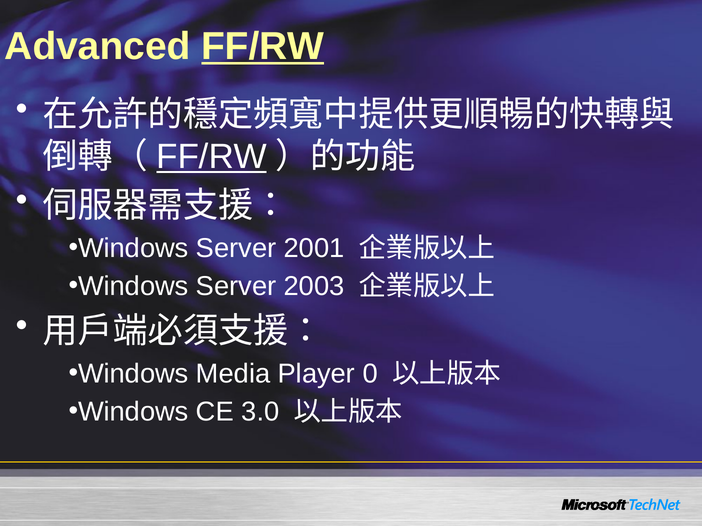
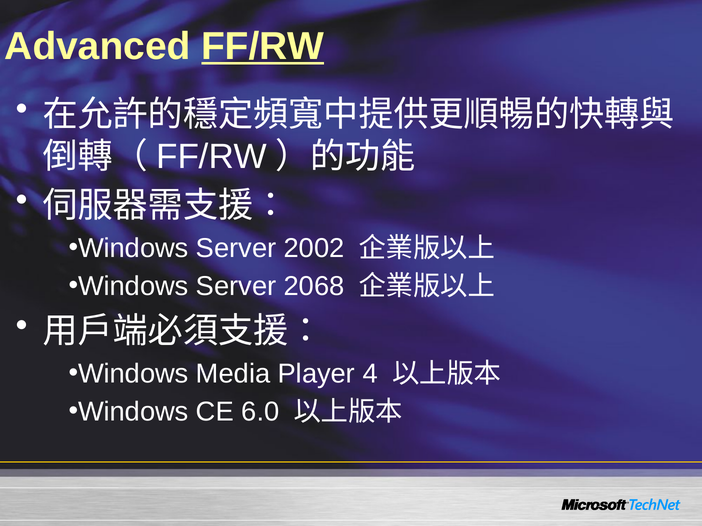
FF/RW at (212, 157) underline: present -> none
2001: 2001 -> 2002
2003: 2003 -> 2068
0: 0 -> 4
3.0: 3.0 -> 6.0
